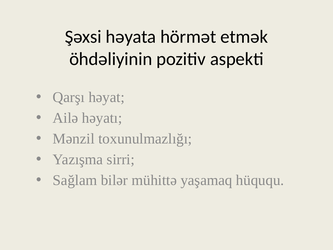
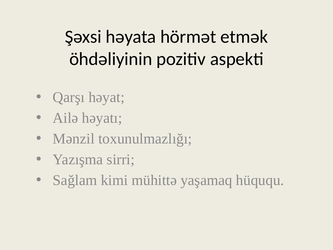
bilər: bilər -> kimi
